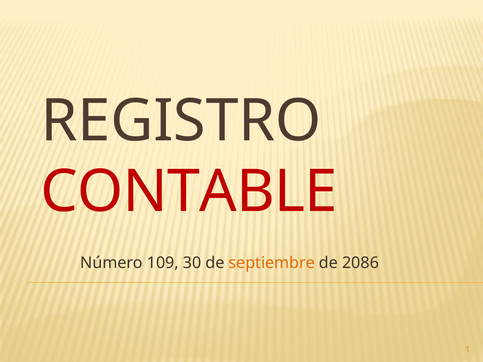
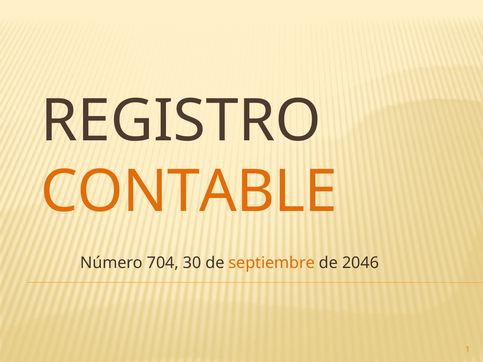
CONTABLE colour: red -> orange
109: 109 -> 704
2086: 2086 -> 2046
